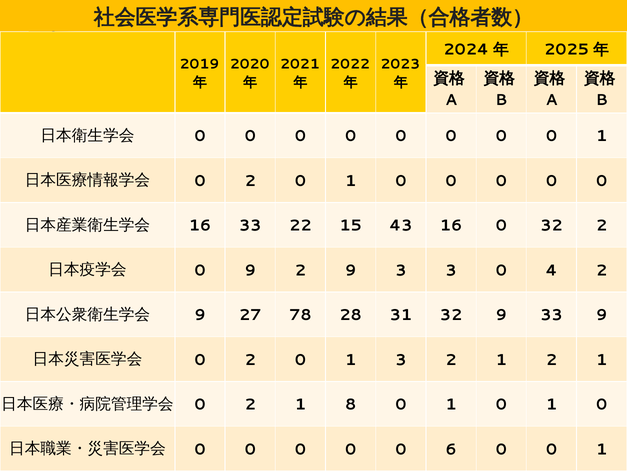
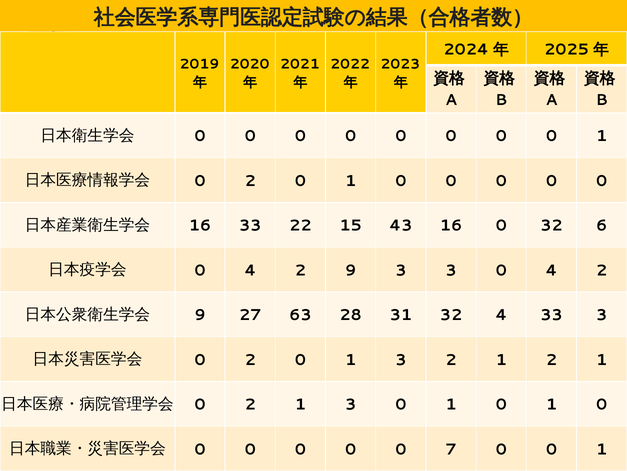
32 2: 2 -> 6
9 at (250, 270): 9 -> 4
78: 78 -> 63
32 9: 9 -> 4
33 9: 9 -> 3
2 1 8: 8 -> 3
6: 6 -> 7
